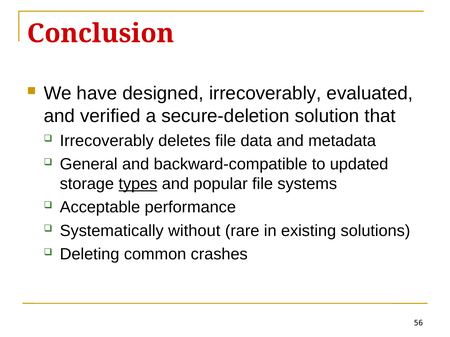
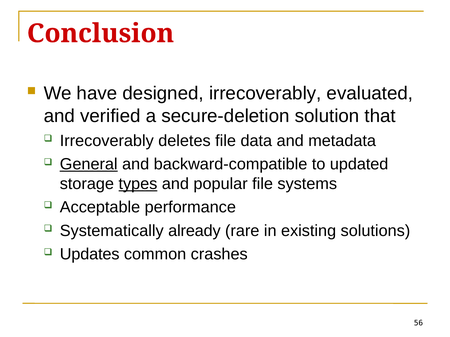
General underline: none -> present
without: without -> already
Deleting: Deleting -> Updates
